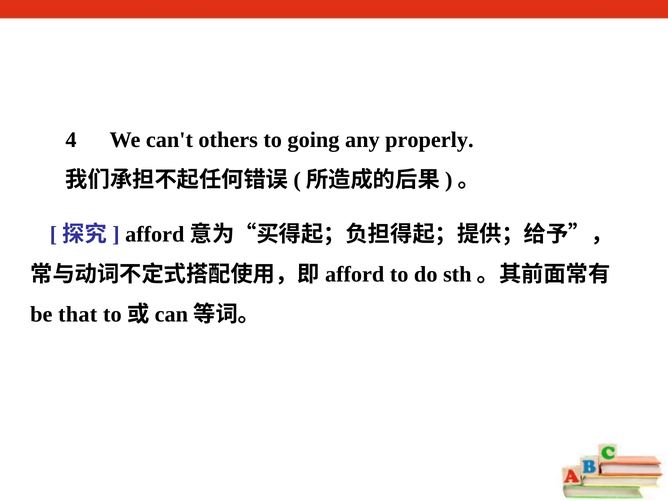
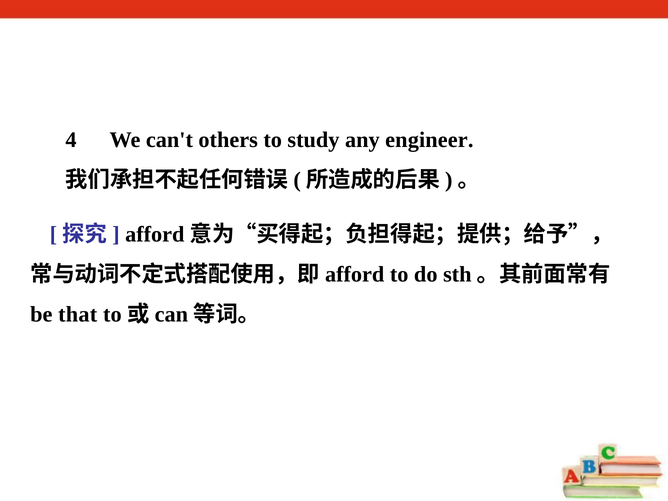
going: going -> study
properly: properly -> engineer
